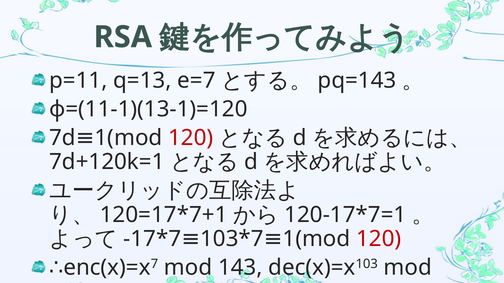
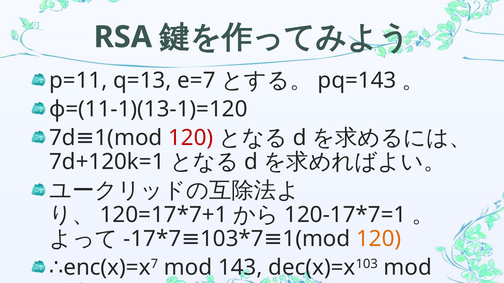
120 at (379, 239) colour: red -> orange
